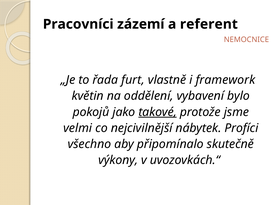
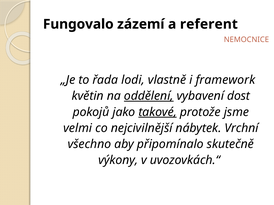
Pracovníci: Pracovníci -> Fungovalo
furt: furt -> lodi
oddělení underline: none -> present
bylo: bylo -> dost
Profíci: Profíci -> Vrchní
